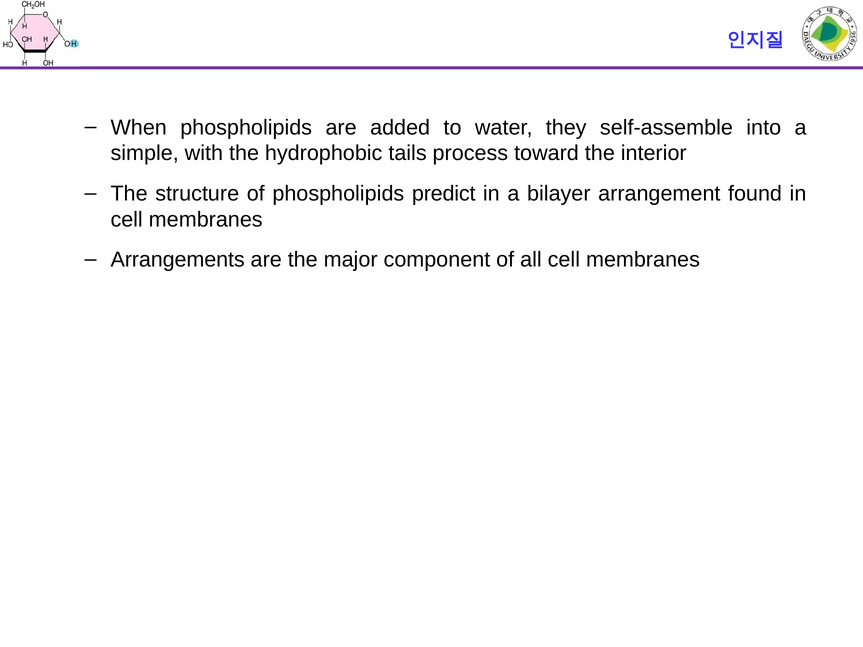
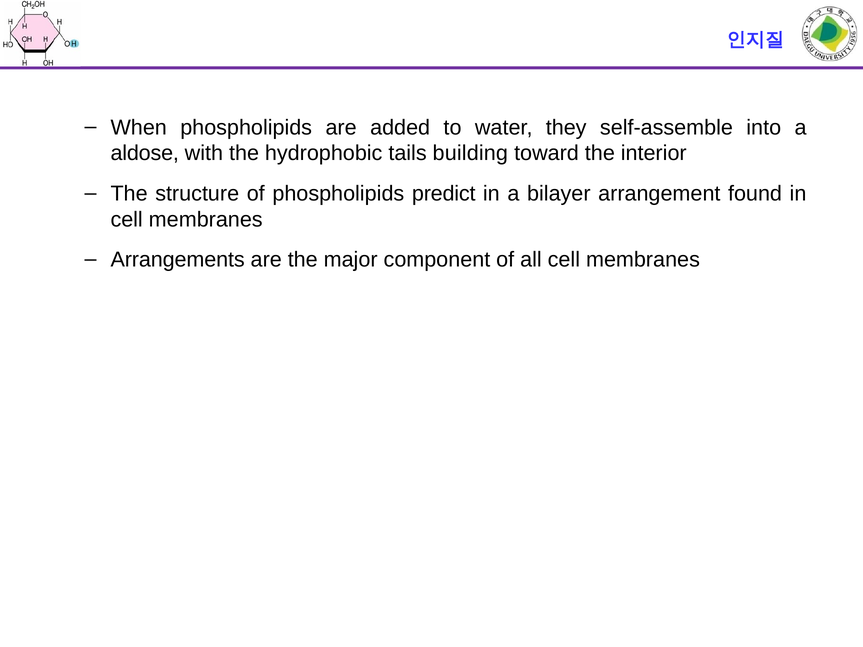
simple: simple -> aldose
process: process -> building
